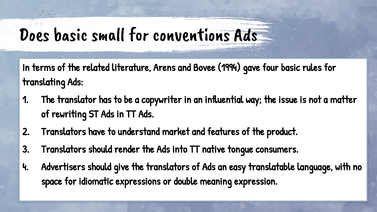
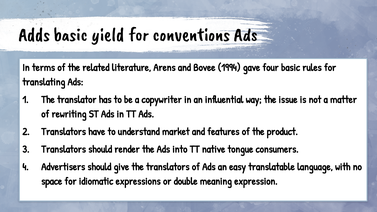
Does: Does -> Adds
small: small -> yield
